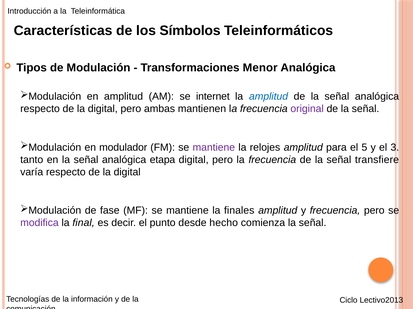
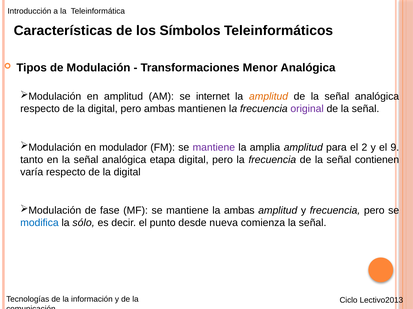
amplitud at (269, 97) colour: blue -> orange
relojes: relojes -> amplia
5: 5 -> 2
3: 3 -> 9
transfiere: transfiere -> contienen
la finales: finales -> ambas
modifica colour: purple -> blue
final: final -> sólo
hecho: hecho -> nueva
